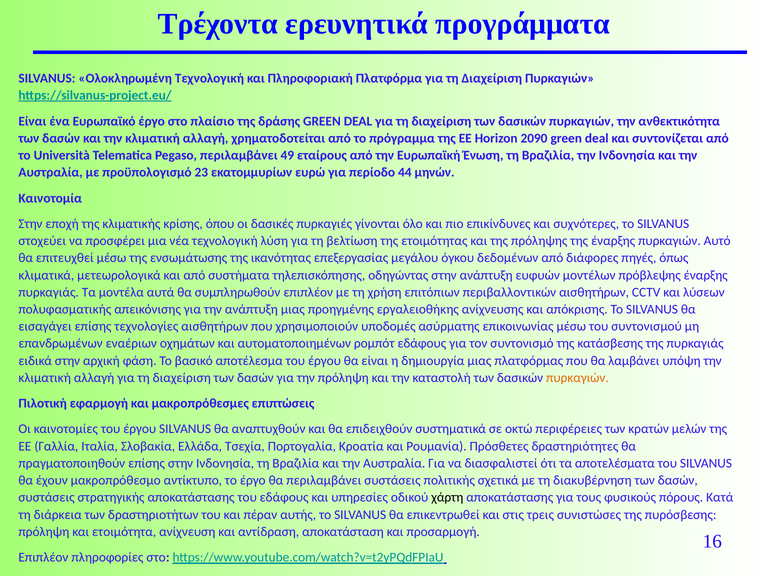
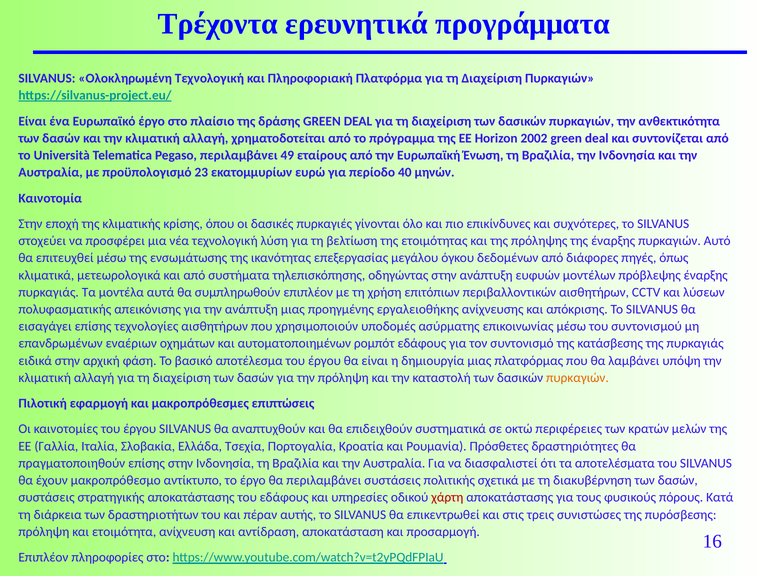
2090: 2090 -> 2002
44: 44 -> 40
χάρτη colour: black -> red
